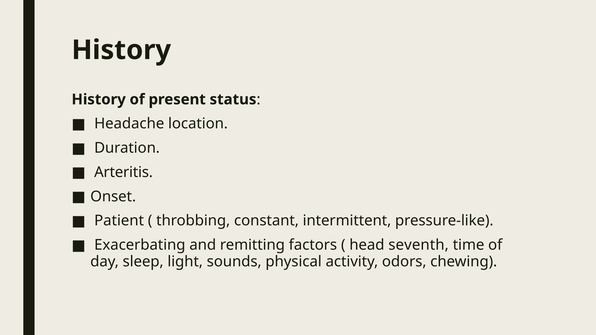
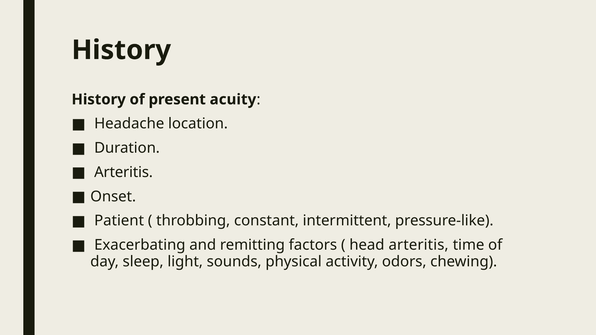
status: status -> acuity
head seventh: seventh -> arteritis
